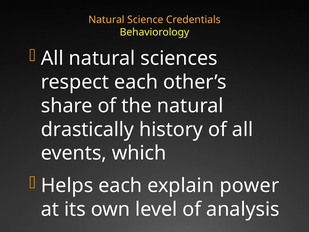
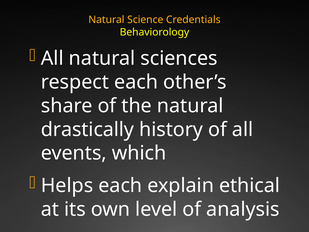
power: power -> ethical
